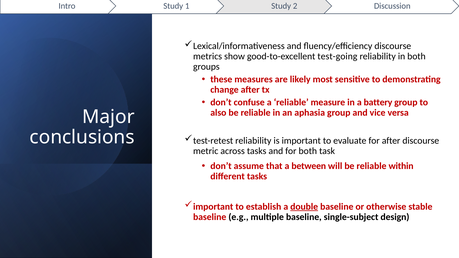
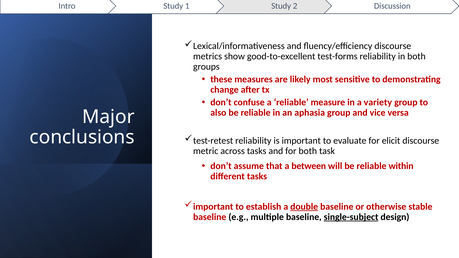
test-going: test-going -> test-forms
battery: battery -> variety
for after: after -> elicit
single-subject underline: none -> present
